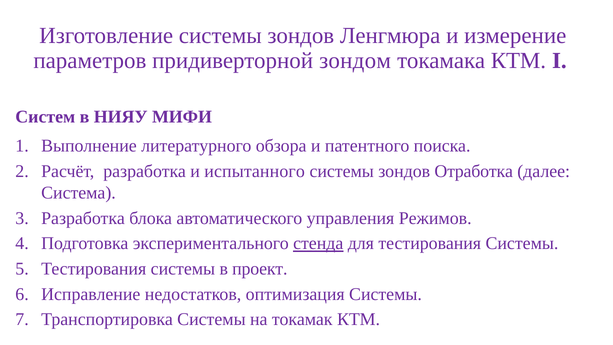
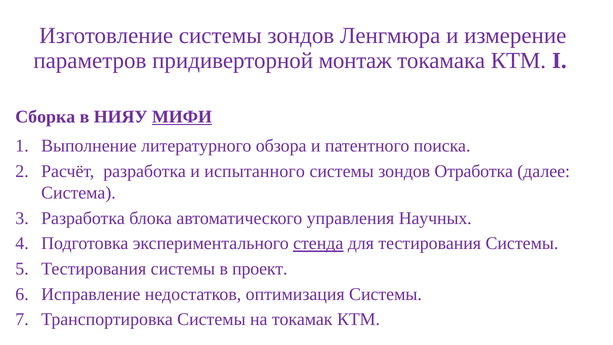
зондом: зондом -> монтаж
Систем: Систем -> Сборка
МИФИ underline: none -> present
Режимов: Режимов -> Научных
